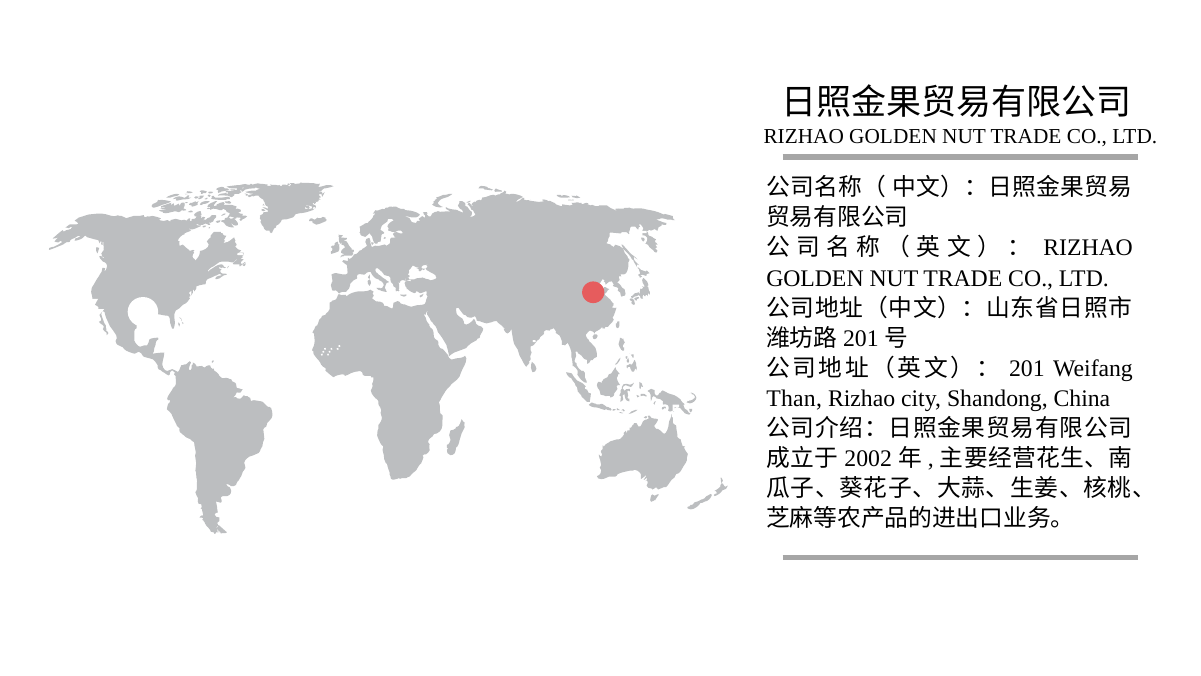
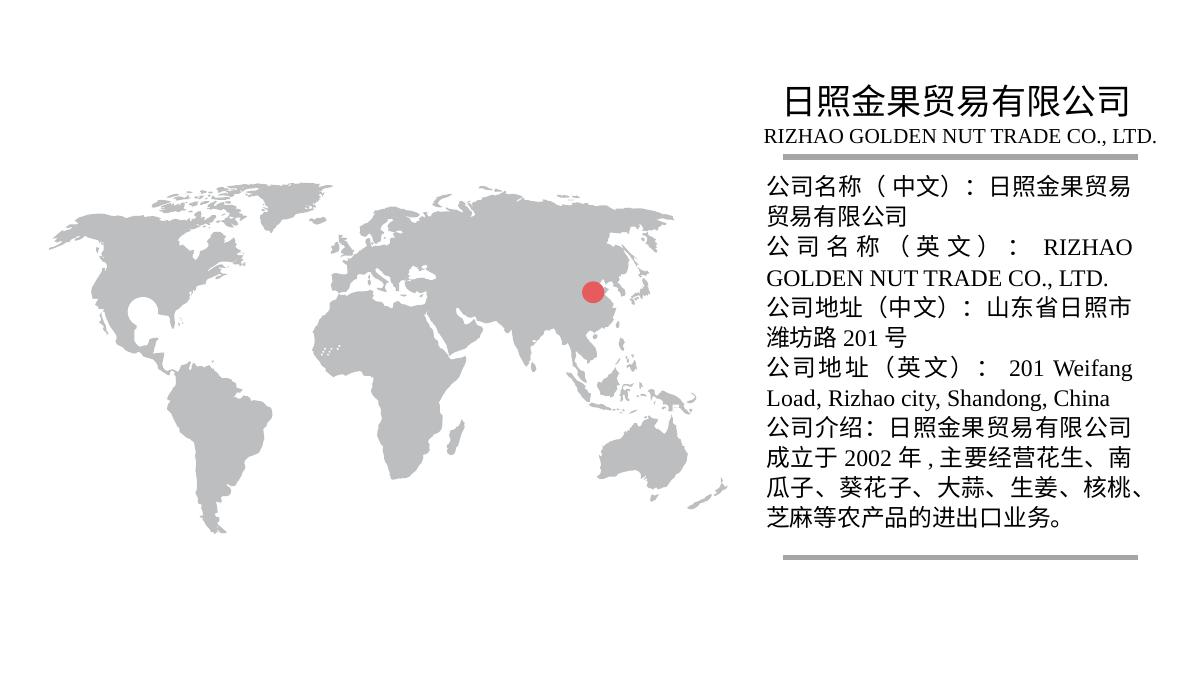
Than: Than -> Load
